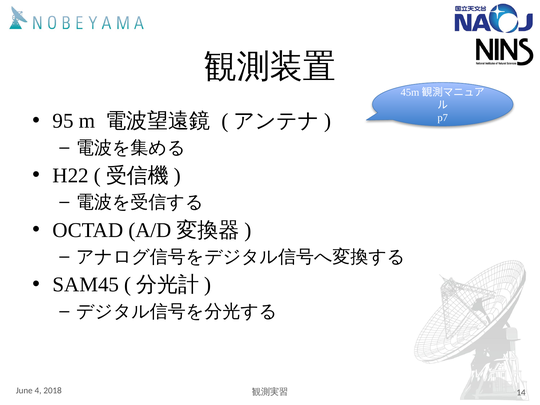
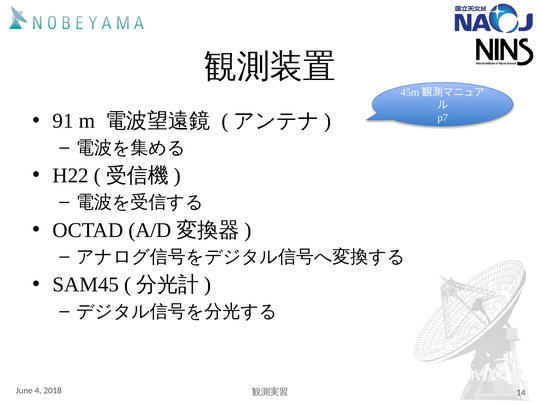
95: 95 -> 91
